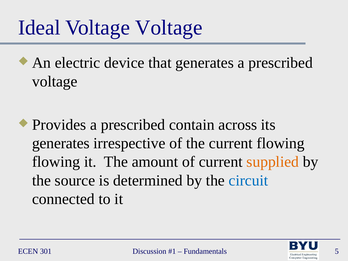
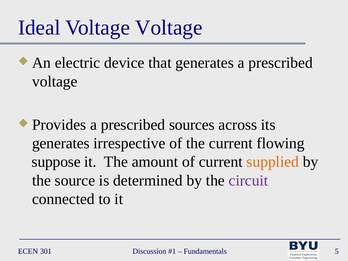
contain: contain -> sources
flowing at (56, 162): flowing -> suppose
circuit colour: blue -> purple
